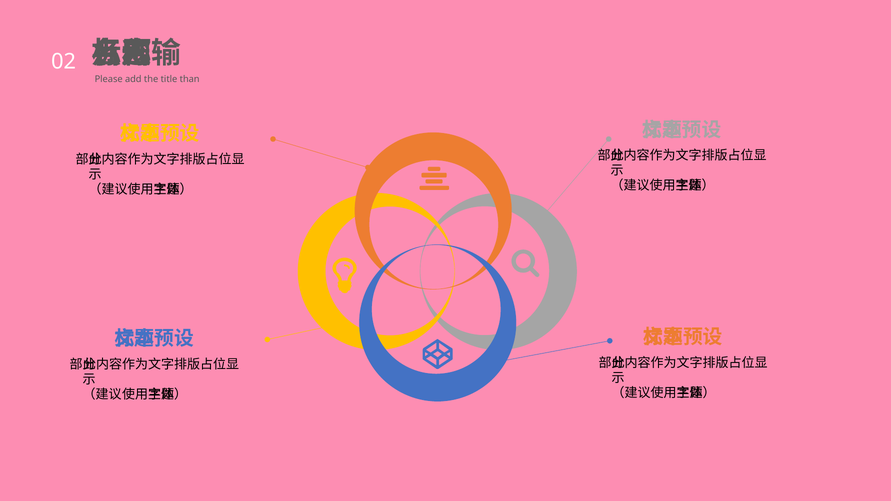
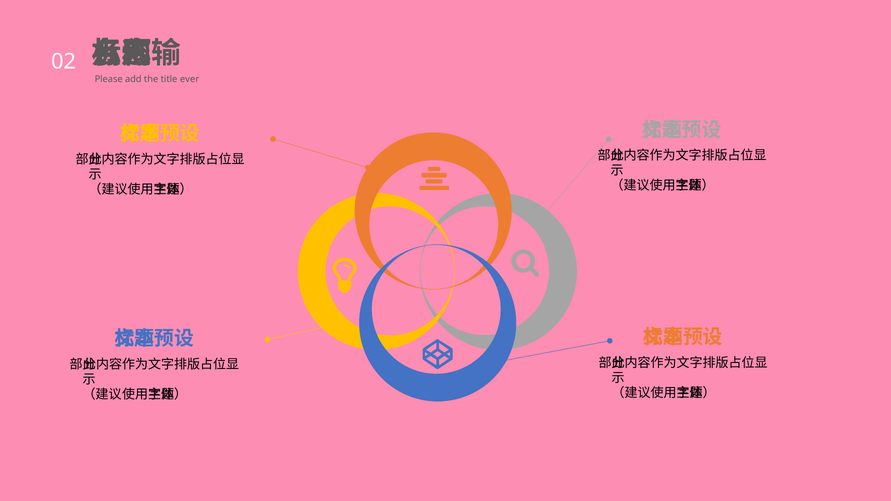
than: than -> ever
